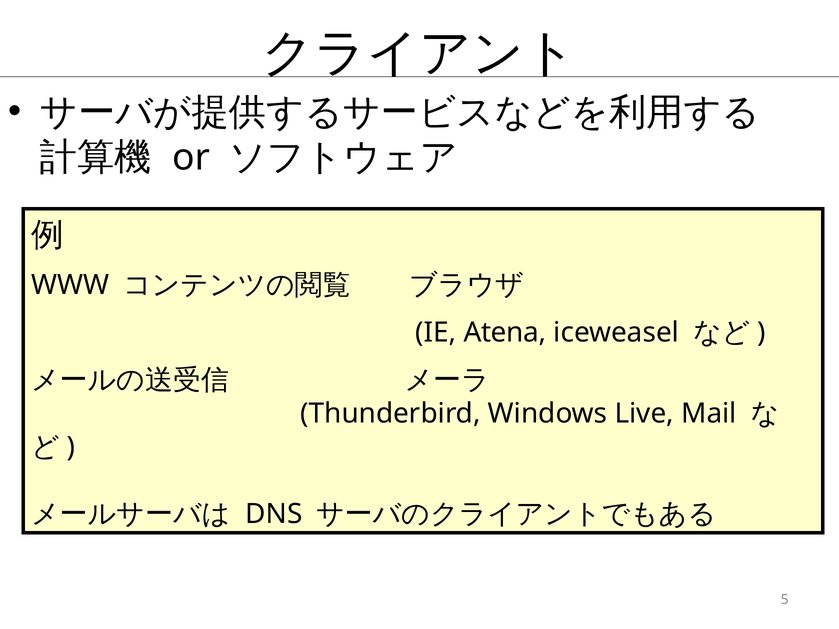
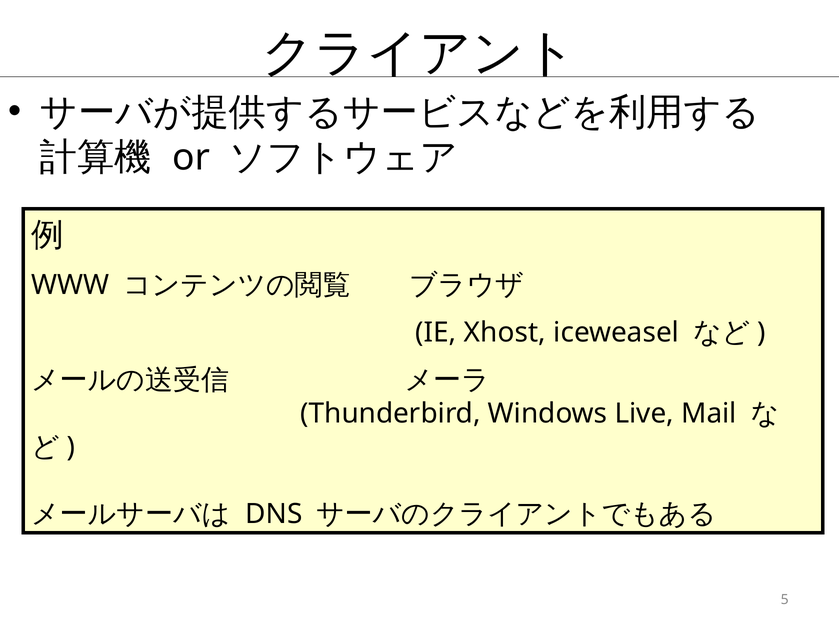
Atena: Atena -> Xhost
